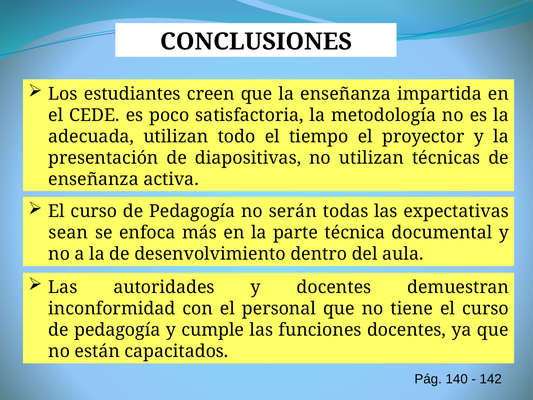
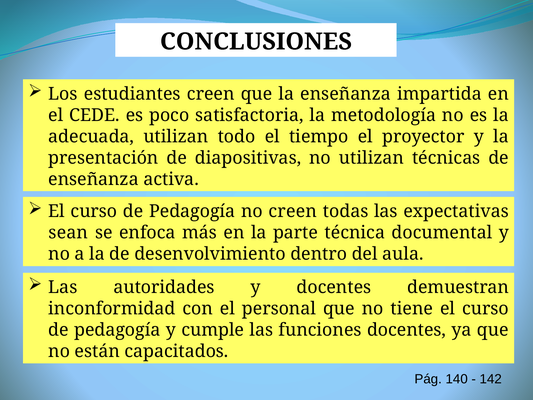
no serán: serán -> creen
